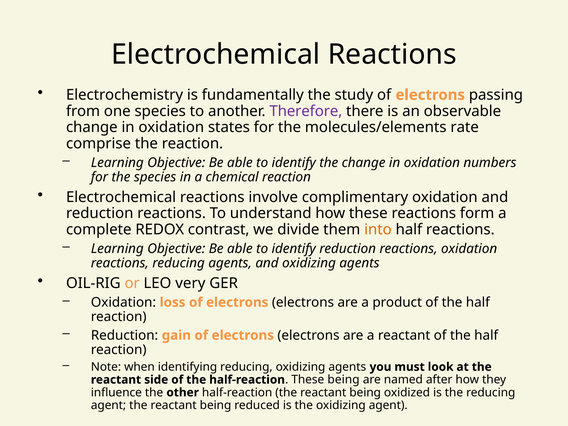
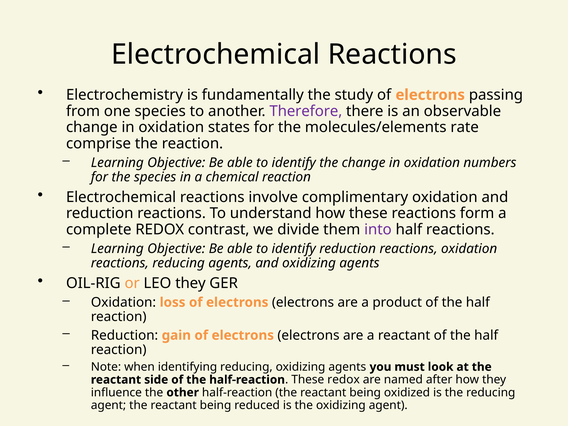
into colour: orange -> purple
LEO very: very -> they
These being: being -> redox
